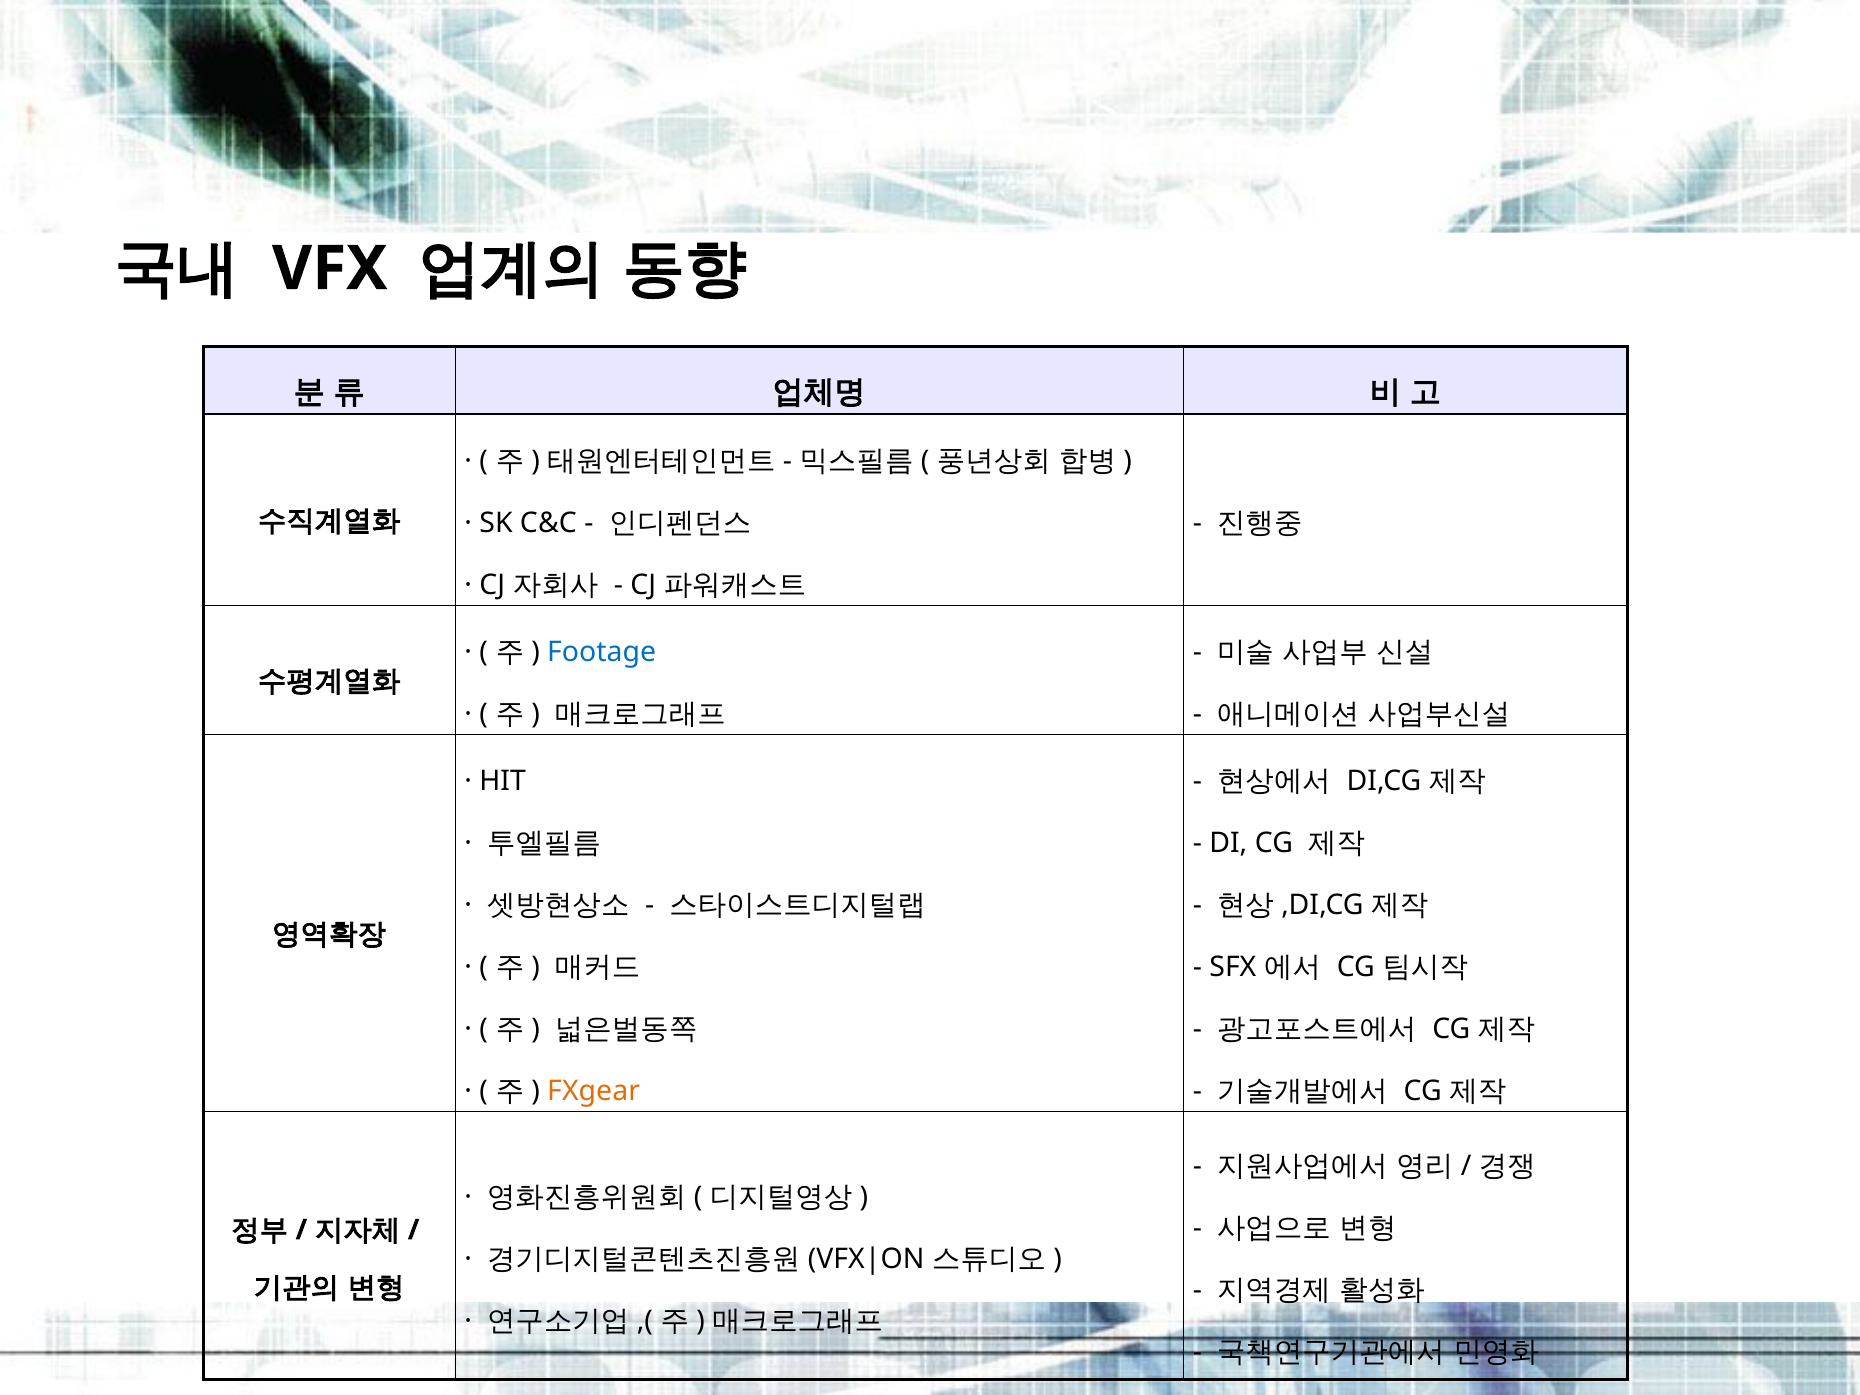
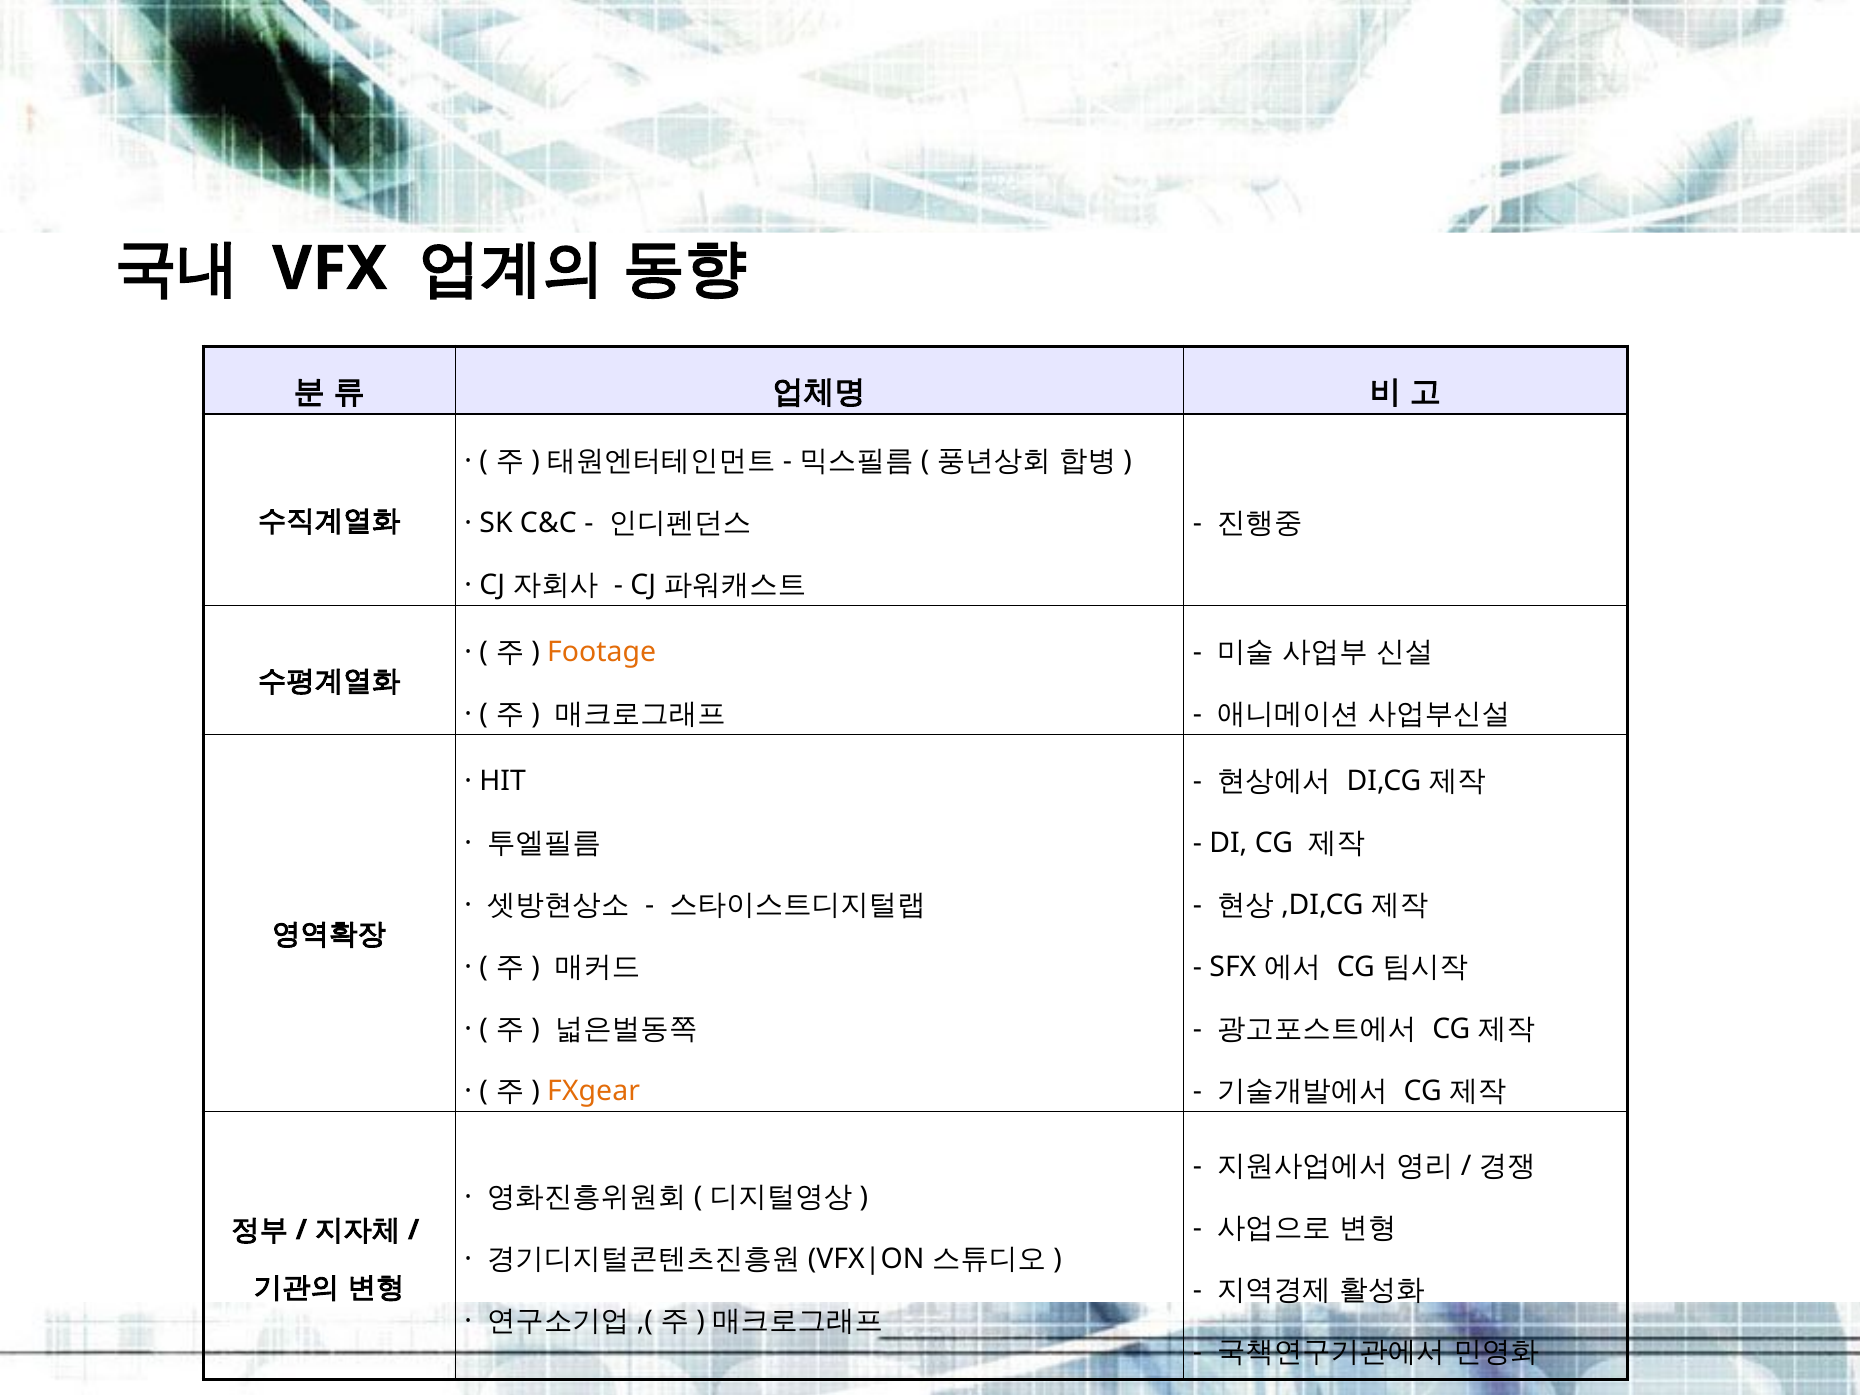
Footage colour: blue -> orange
